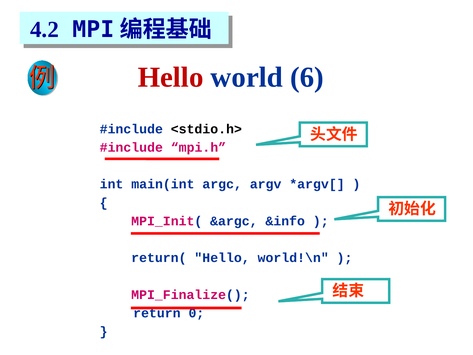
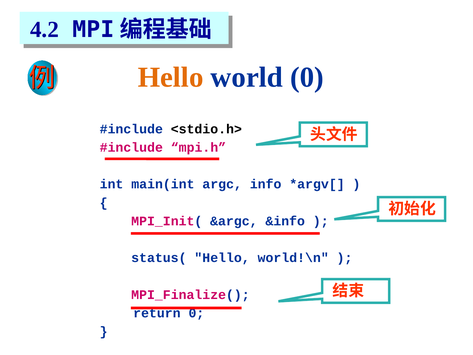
Hello at (171, 77) colour: red -> orange
world 6: 6 -> 0
argv: argv -> info
return(: return( -> status(
